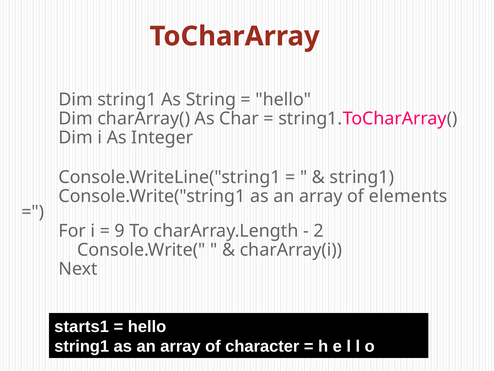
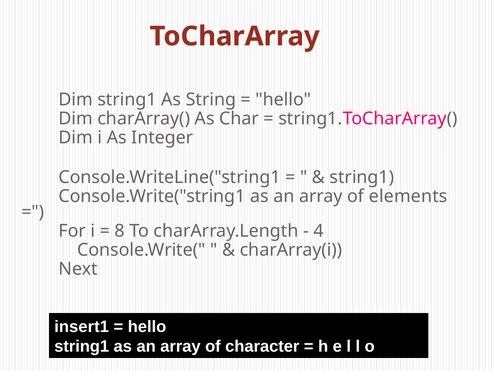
9: 9 -> 8
2: 2 -> 4
starts1: starts1 -> insert1
